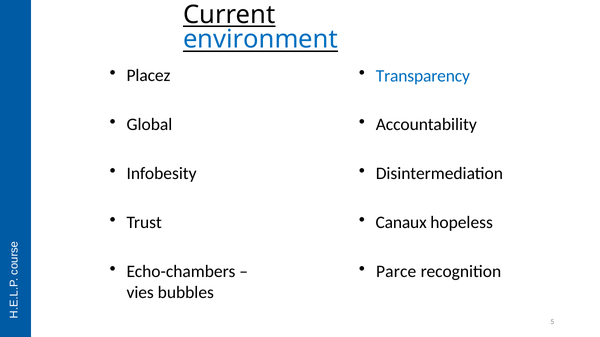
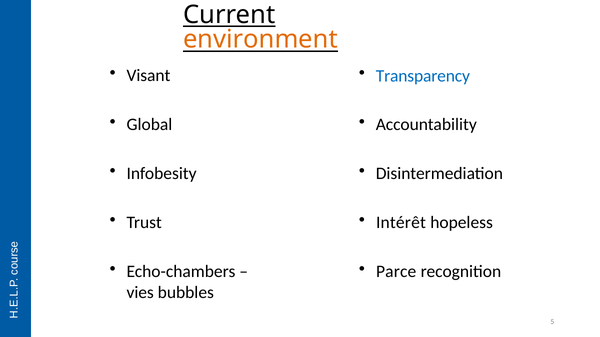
environment colour: blue -> orange
Placez: Placez -> Visant
Canaux: Canaux -> Intérêt
